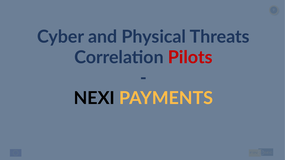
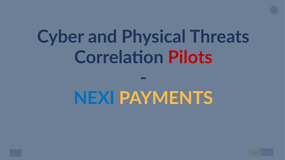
NEXI colour: black -> blue
